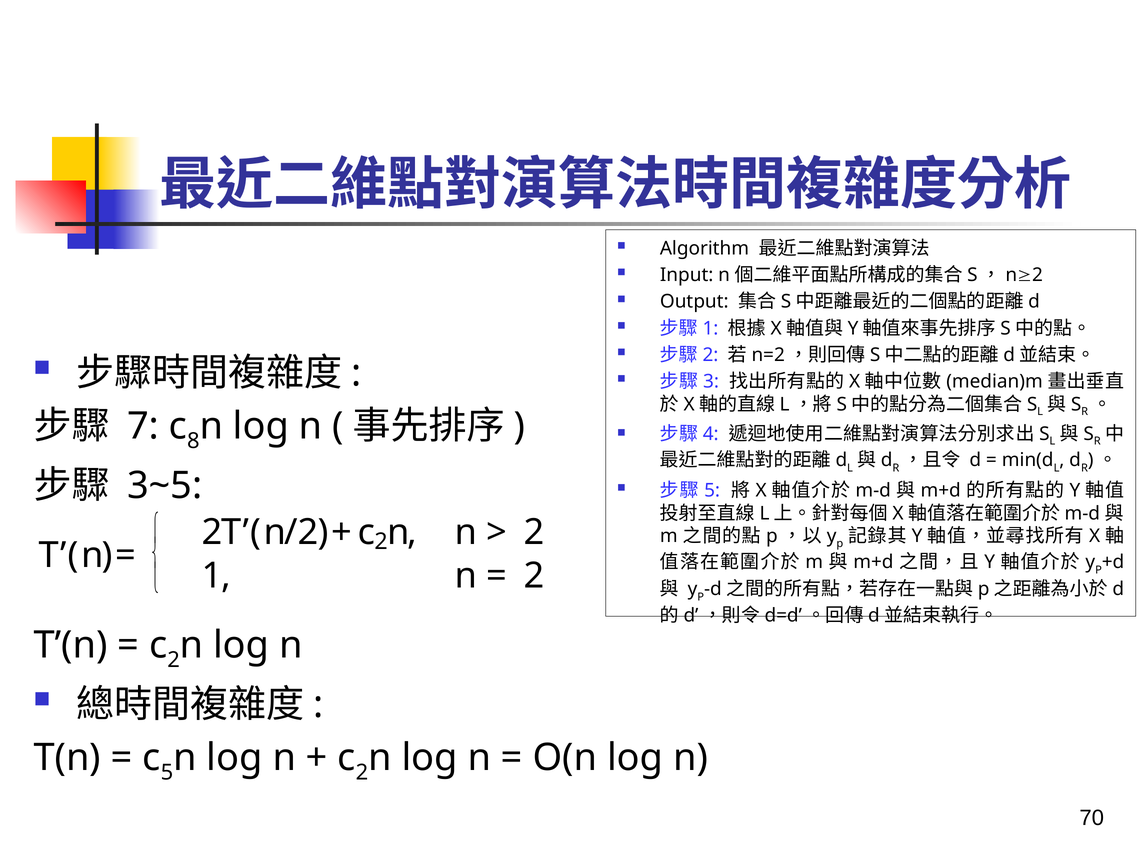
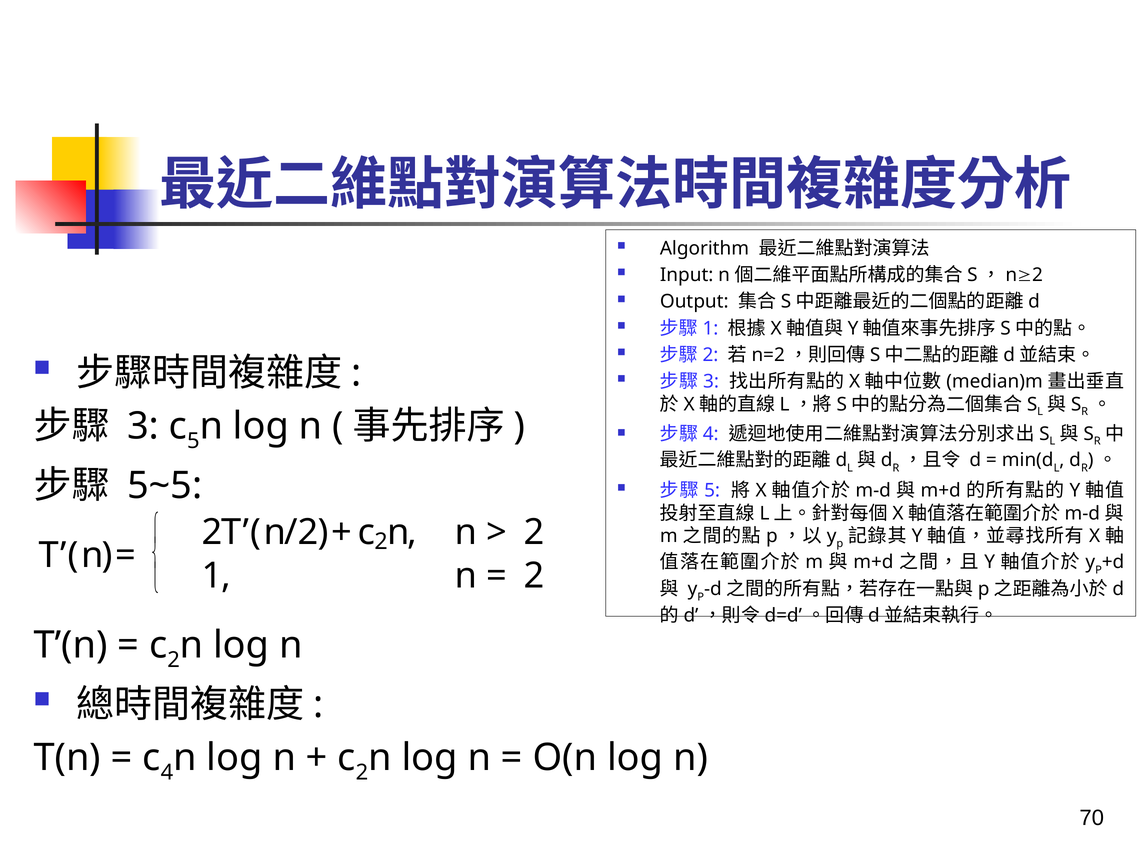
7 at (143, 426): 7 -> 3
8 at (193, 441): 8 -> 5
3~5: 3~5 -> 5~5
5 at (167, 773): 5 -> 4
